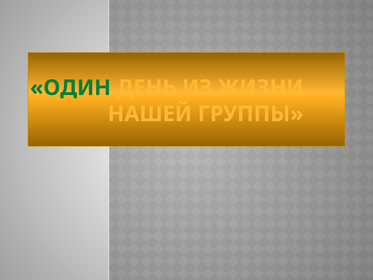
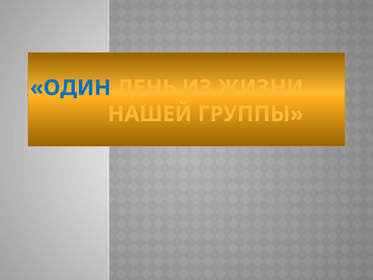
ОДИН colour: green -> blue
